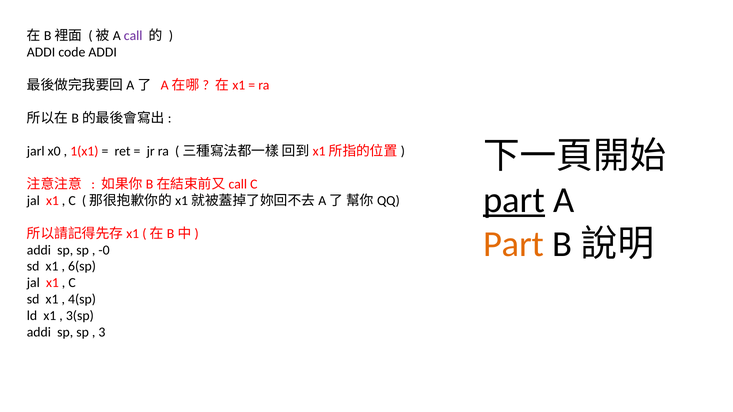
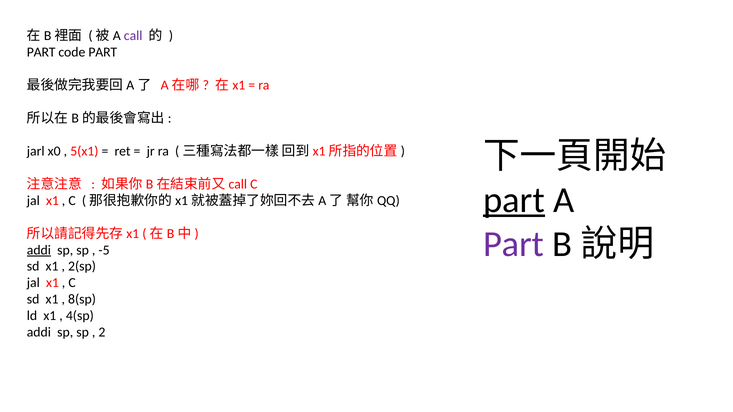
ADDI at (41, 52): ADDI -> PART
code ADDI: ADDI -> PART
1(x1: 1(x1 -> 5(x1
Part at (514, 244) colour: orange -> purple
addi at (39, 250) underline: none -> present
-0: -0 -> -5
6(sp: 6(sp -> 2(sp
4(sp: 4(sp -> 8(sp
3(sp: 3(sp -> 4(sp
3: 3 -> 2
